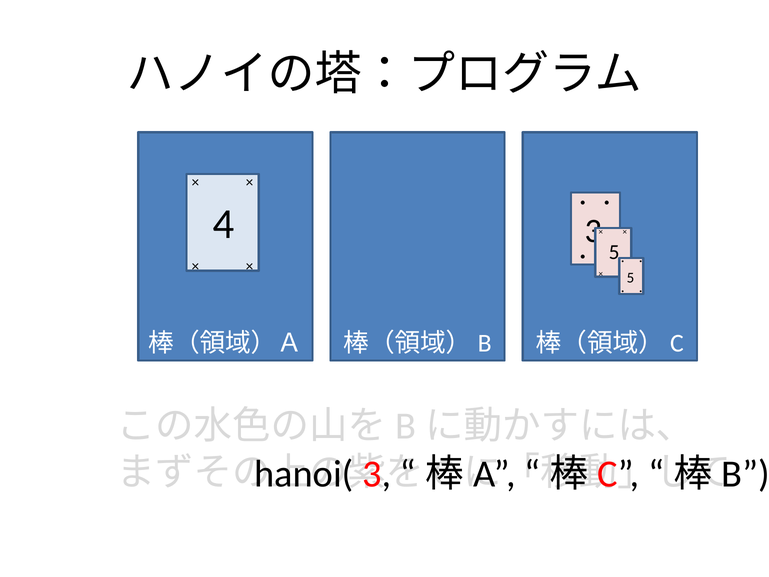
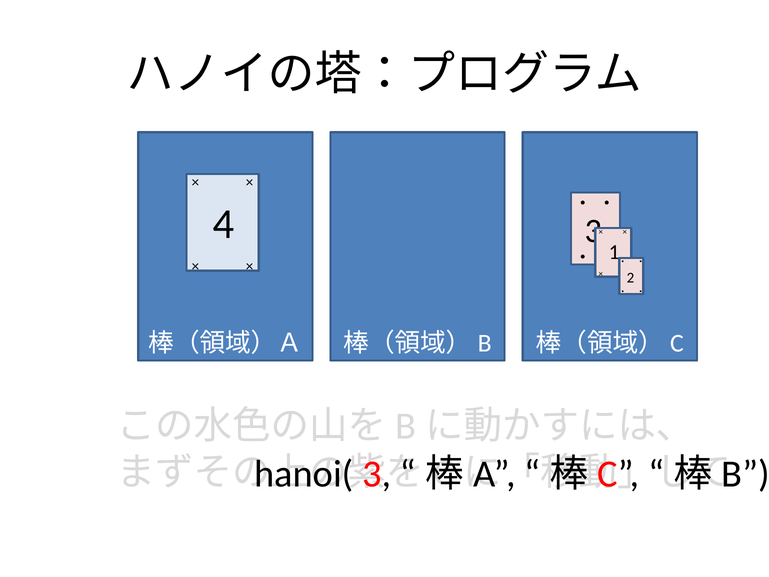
5 at (614, 252): 5 -> 1
5 at (631, 278): 5 -> 2
